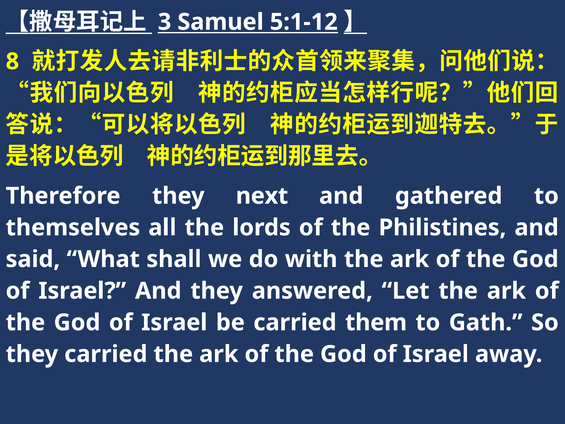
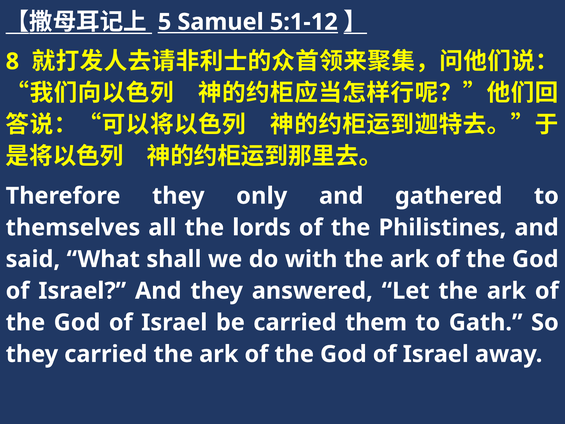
3: 3 -> 5
next: next -> only
